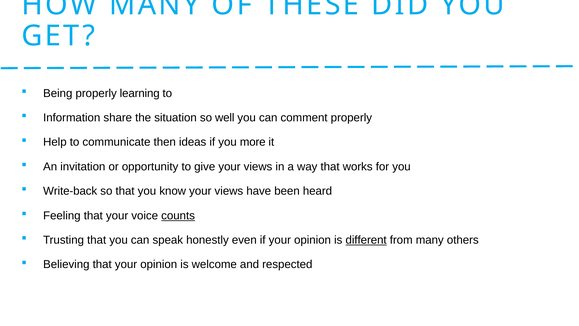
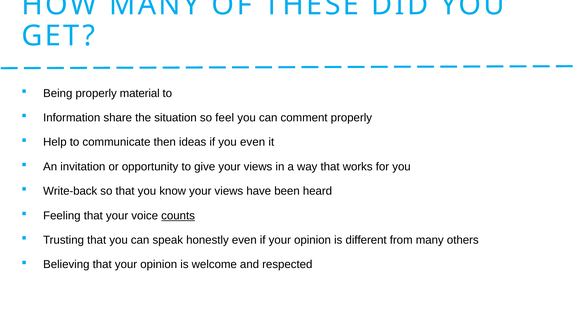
learning: learning -> material
well: well -> feel
you more: more -> even
different underline: present -> none
